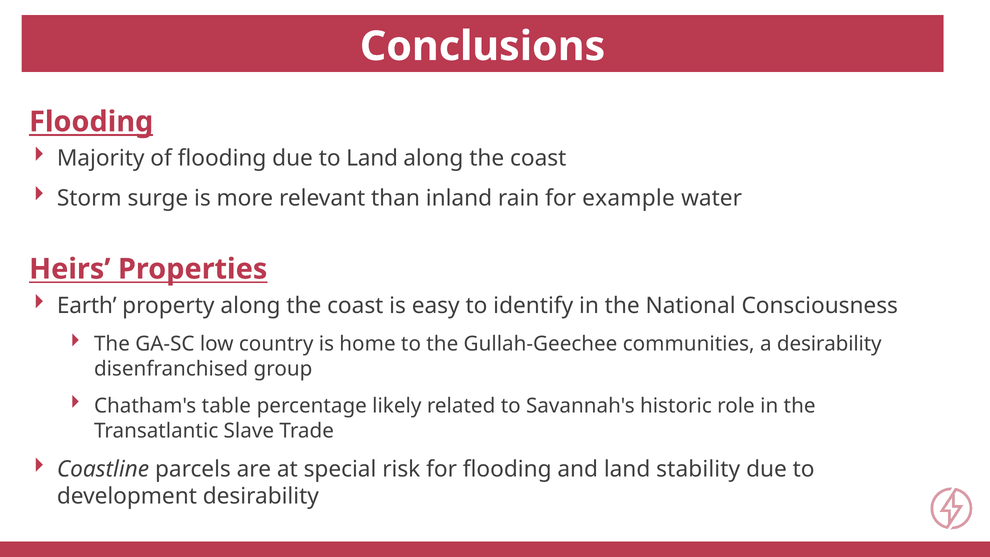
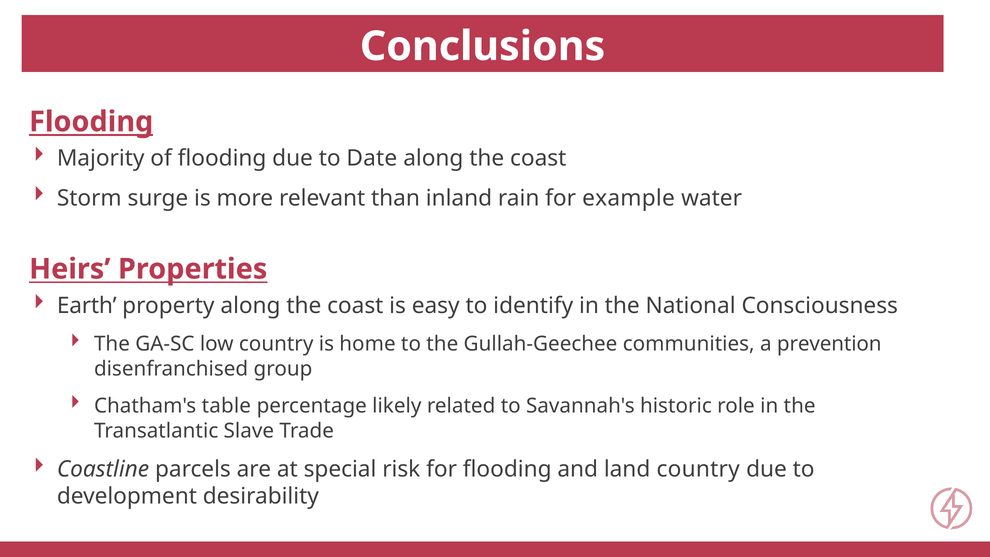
to Land: Land -> Date
a desirability: desirability -> prevention
land stability: stability -> country
